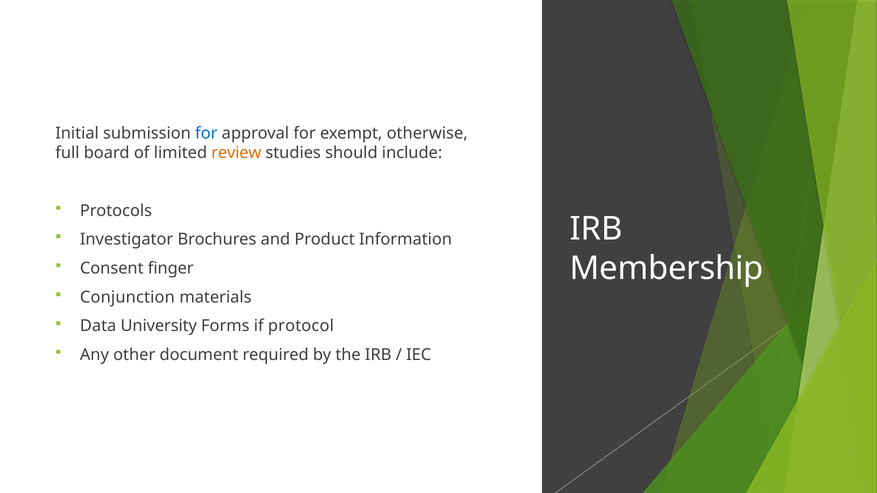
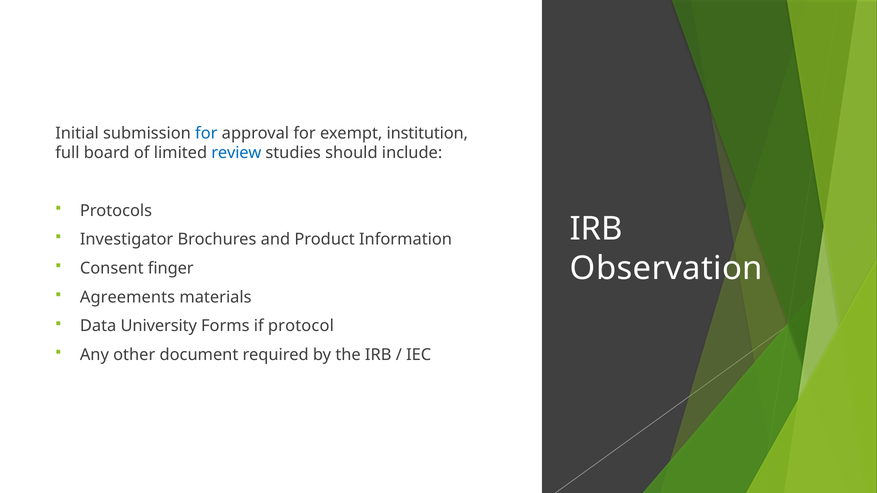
otherwise: otherwise -> institution
review colour: orange -> blue
Membership: Membership -> Observation
Conjunction: Conjunction -> Agreements
